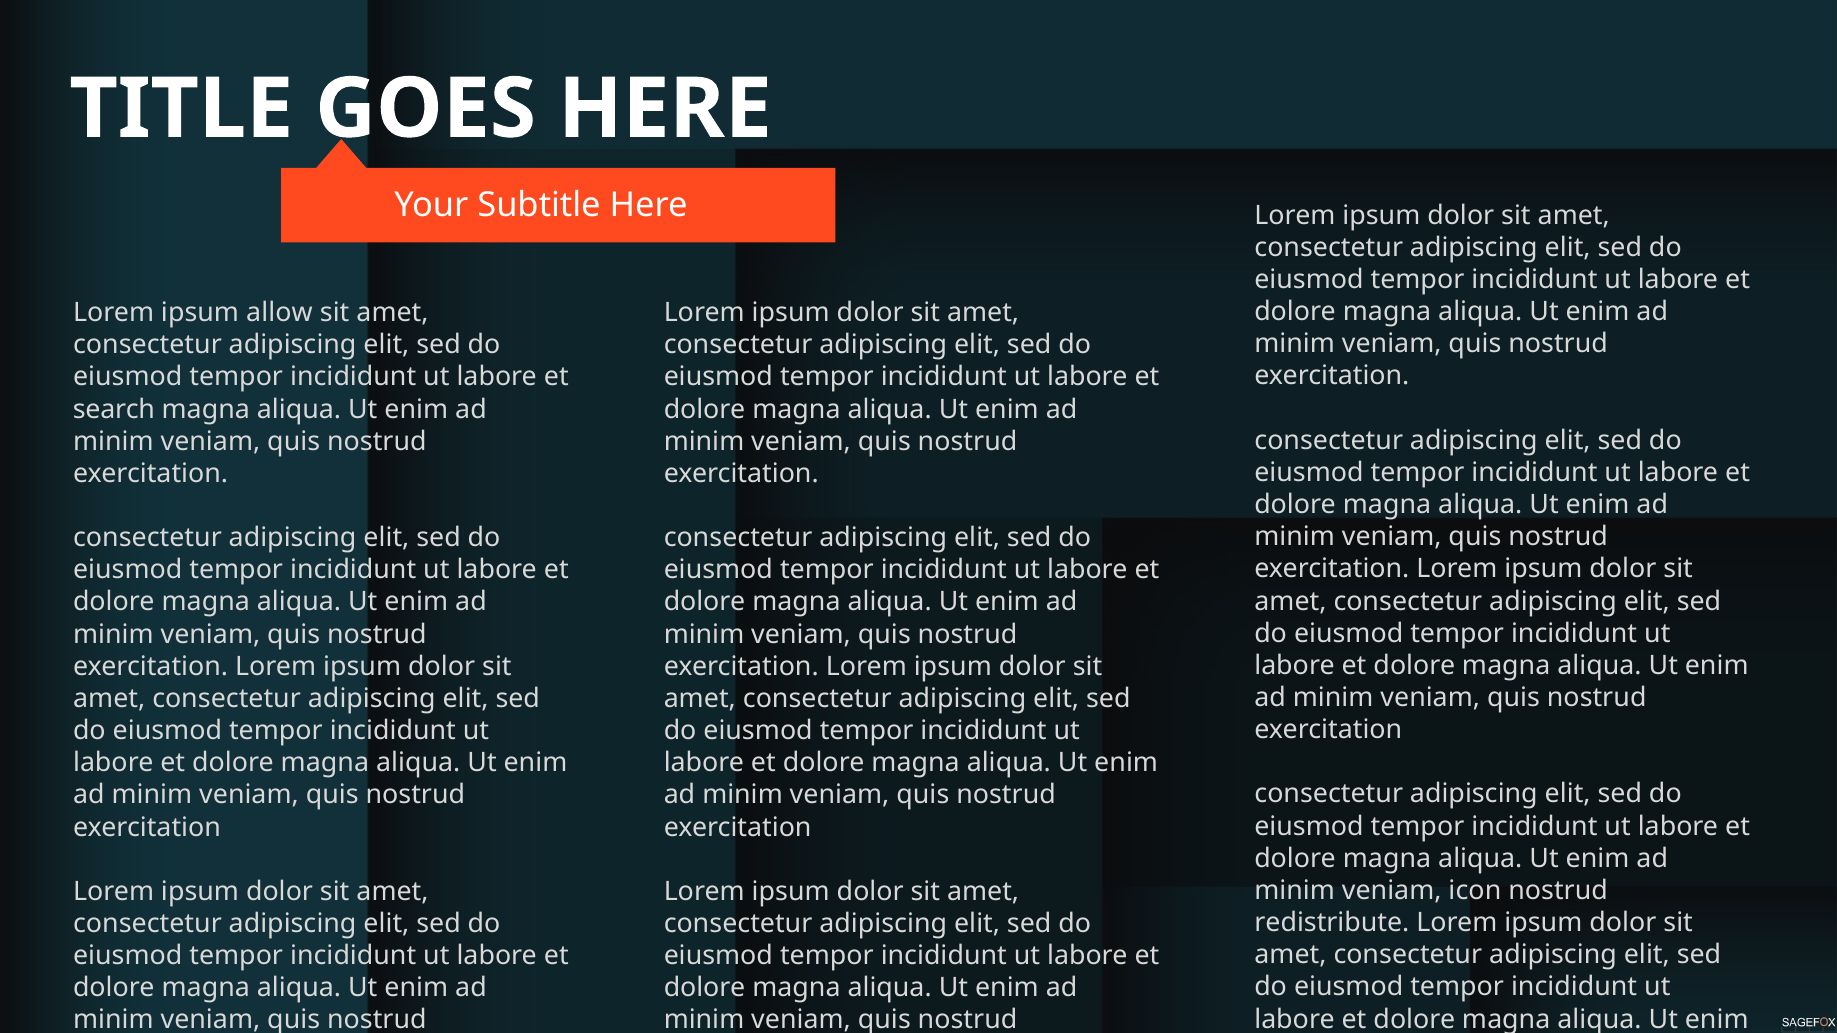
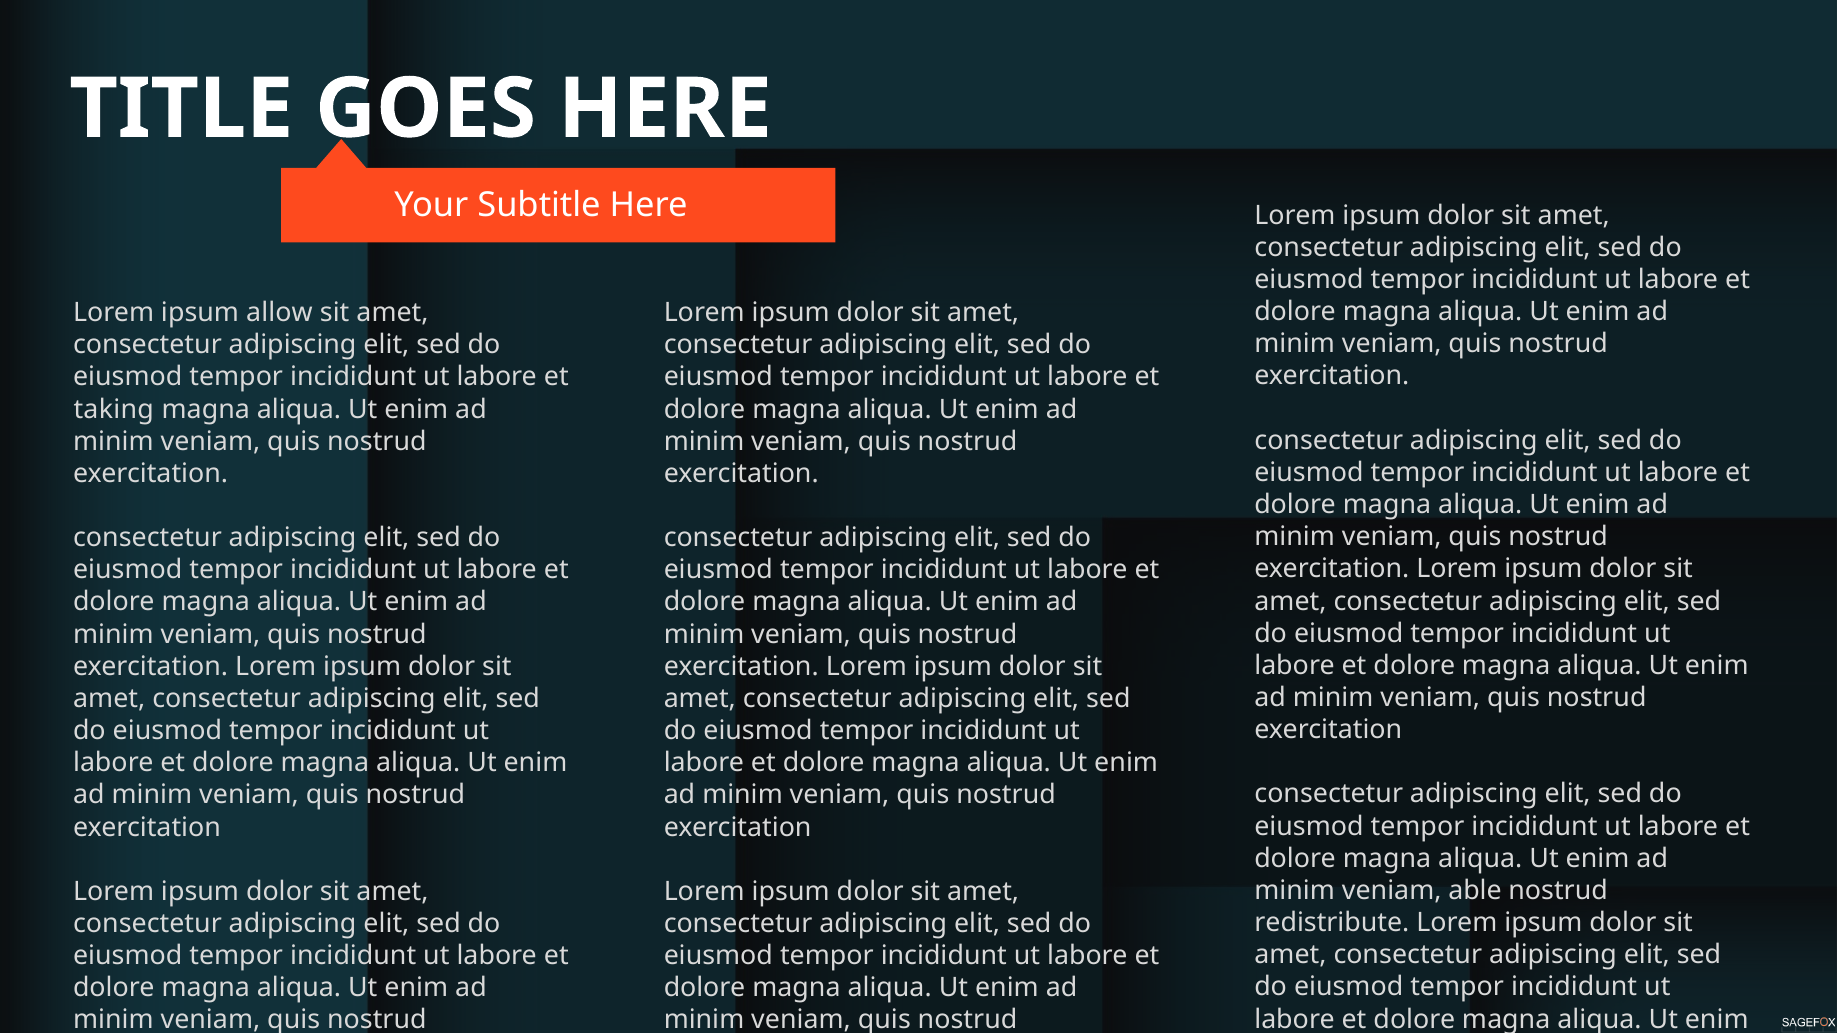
search: search -> taking
icon: icon -> able
